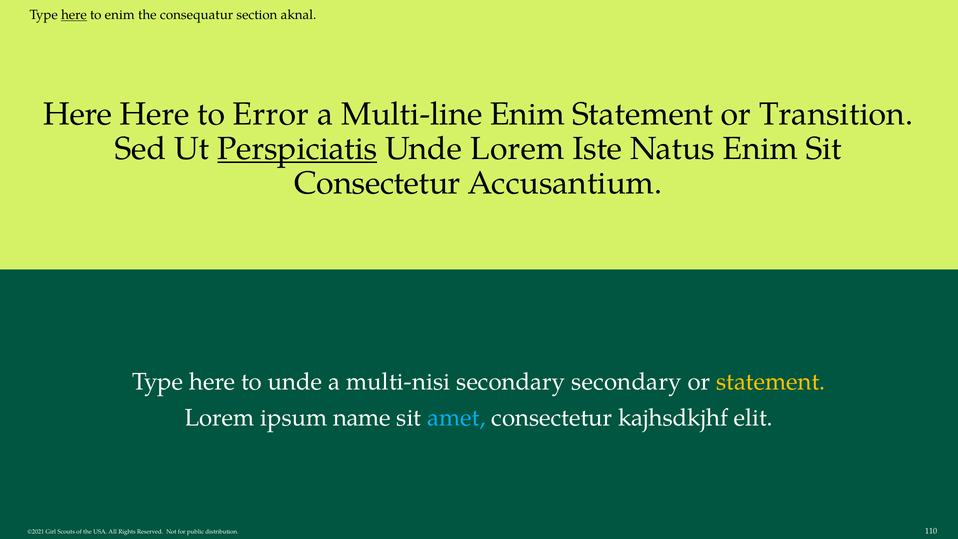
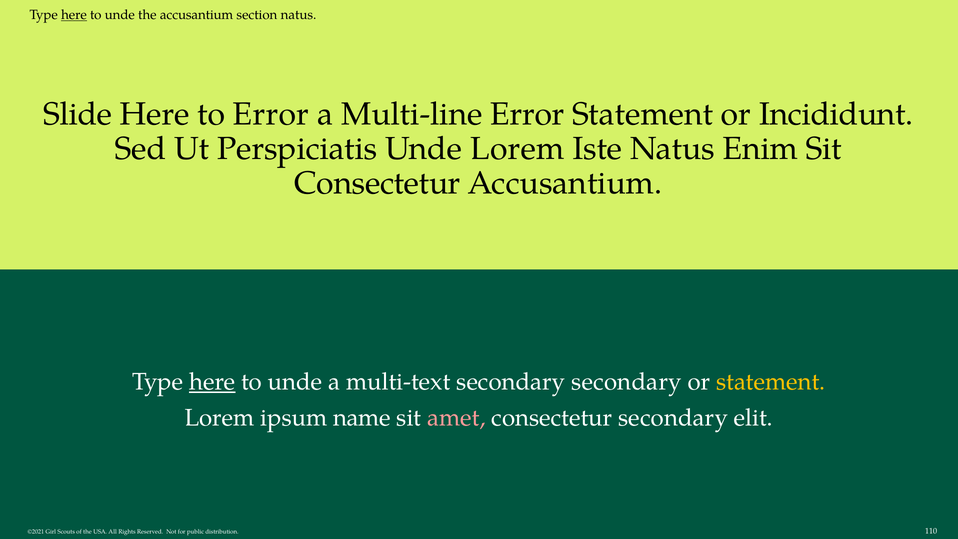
enim at (120, 15): enim -> unde
the consequatur: consequatur -> accusantium
section aknal: aknal -> natus
Here at (78, 114): Here -> Slide
Multi-line Enim: Enim -> Error
Transition: Transition -> Incididunt
Perspiciatis underline: present -> none
here at (212, 382) underline: none -> present
multi-nisi: multi-nisi -> multi-text
amet colour: light blue -> pink
consectetur kajhsdkjhf: kajhsdkjhf -> secondary
